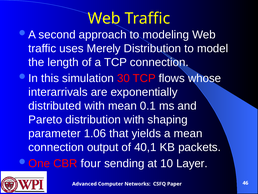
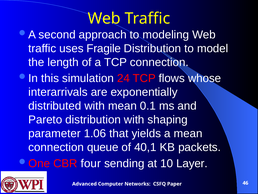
Merely: Merely -> Fragile
30: 30 -> 24
output: output -> queue
